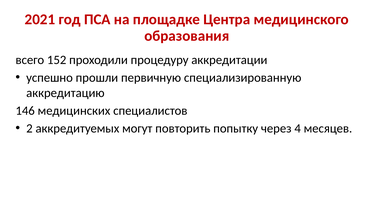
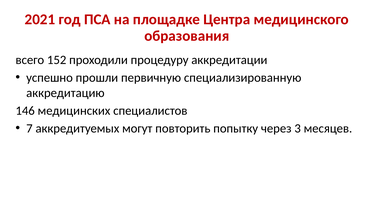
2: 2 -> 7
4: 4 -> 3
